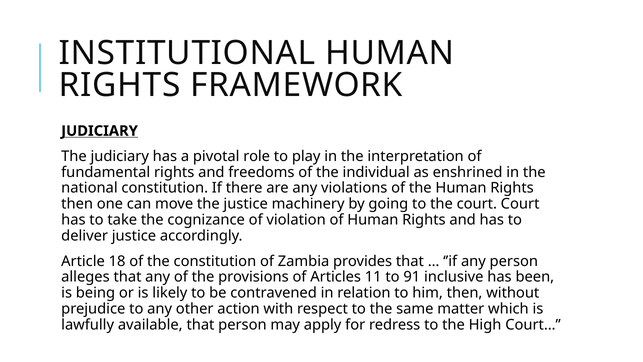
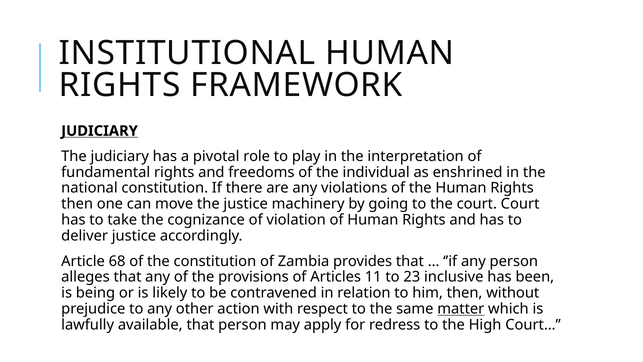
18: 18 -> 68
91: 91 -> 23
matter underline: none -> present
